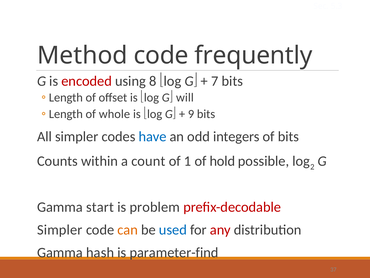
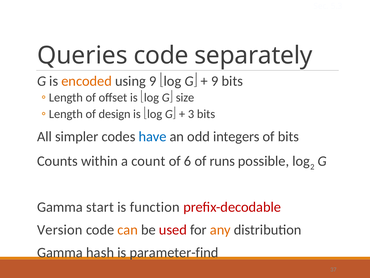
Method: Method -> Queries
frequently: frequently -> separately
encoded colour: red -> orange
using 8: 8 -> 9
7 at (215, 81): 7 -> 9
will: will -> size
whole: whole -> design
9: 9 -> 3
1: 1 -> 6
hold: hold -> runs
problem: problem -> function
Simpler at (60, 230): Simpler -> Version
used colour: blue -> red
any colour: red -> orange
